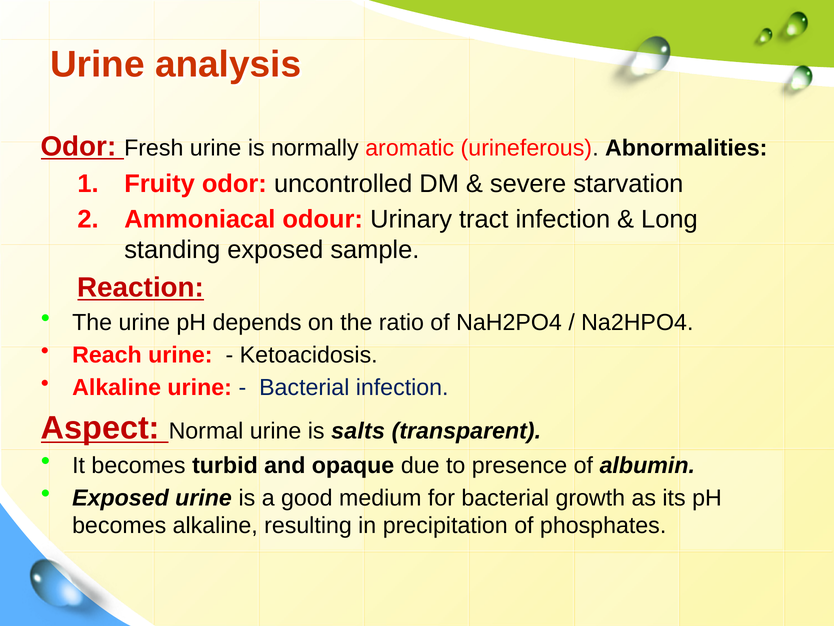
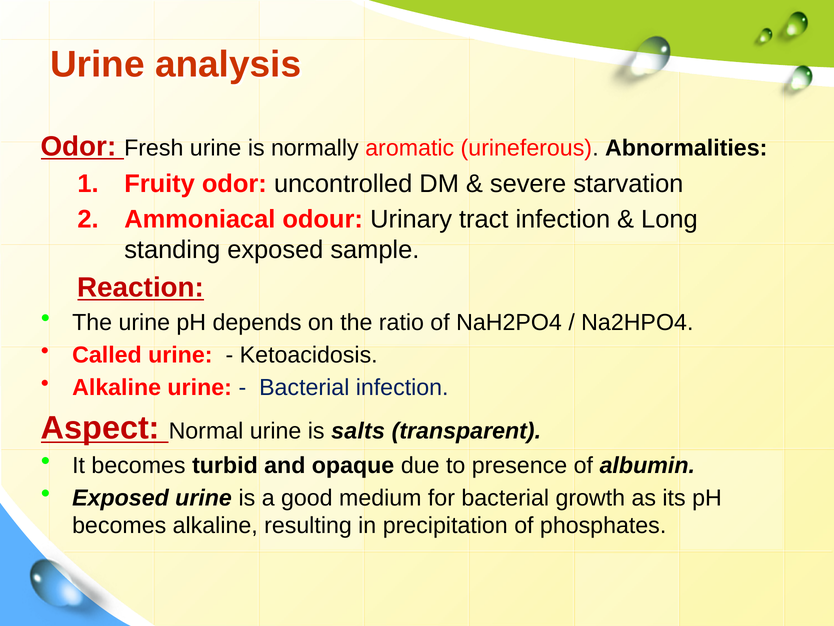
Reach: Reach -> Called
